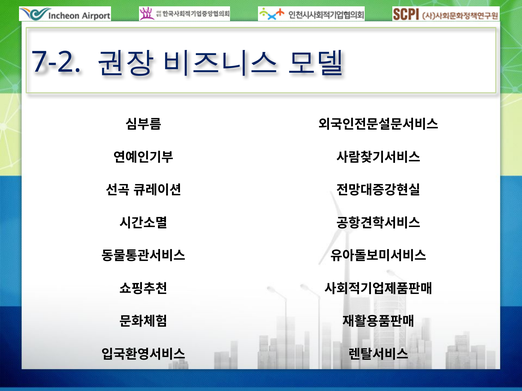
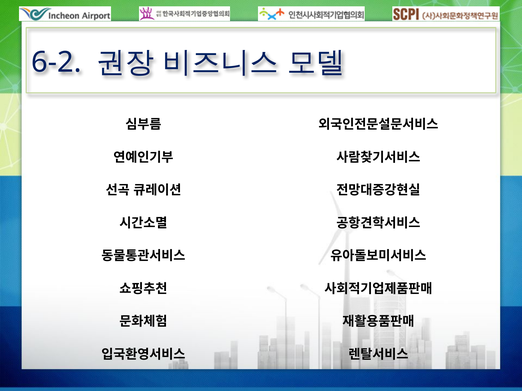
7-2: 7-2 -> 6-2
